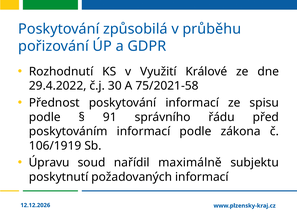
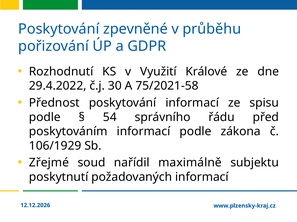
způsobilá: způsobilá -> zpevněné
91: 91 -> 54
106/1919: 106/1919 -> 106/1929
Úpravu: Úpravu -> Zřejmé
